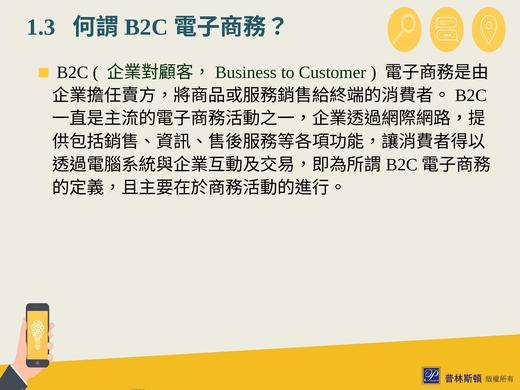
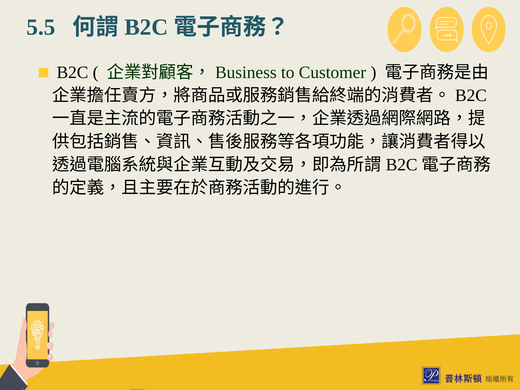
1.3: 1.3 -> 5.5
